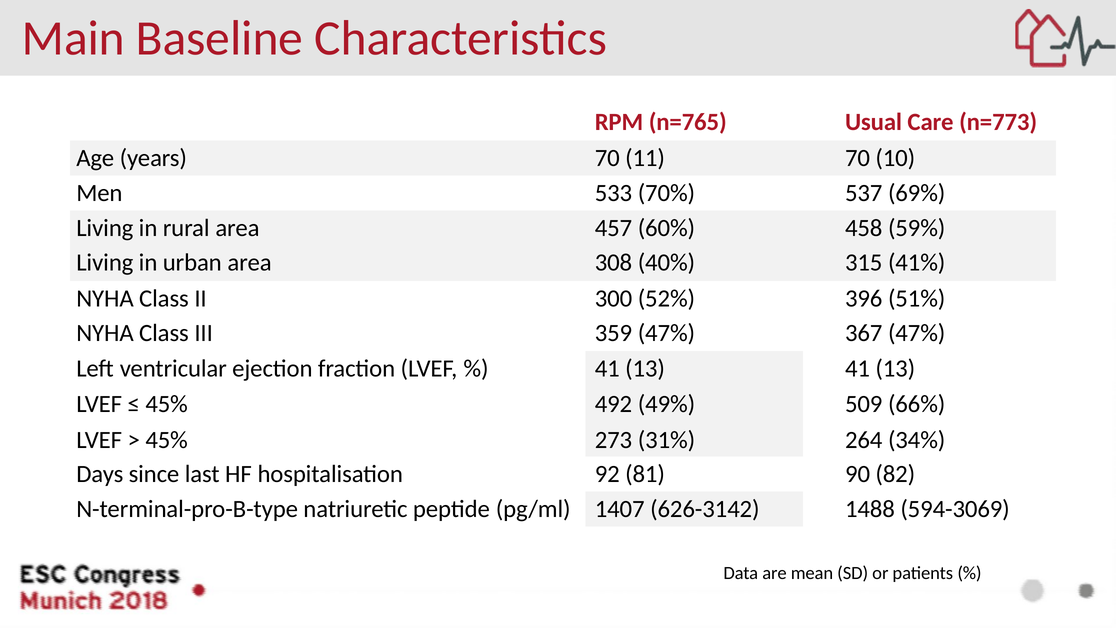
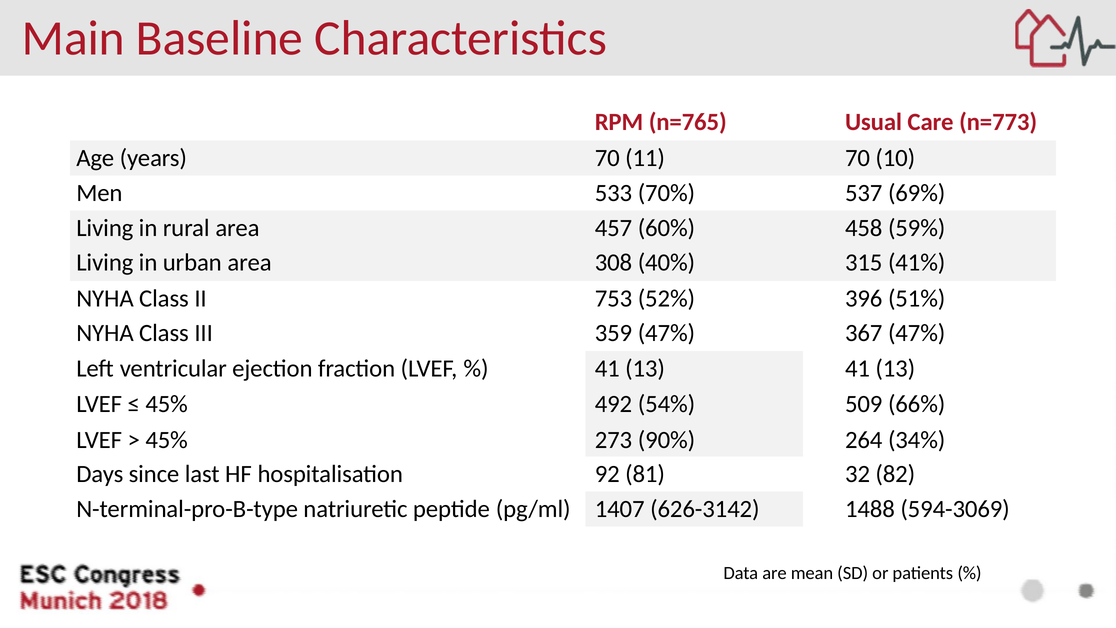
300: 300 -> 753
49%: 49% -> 54%
31%: 31% -> 90%
90: 90 -> 32
